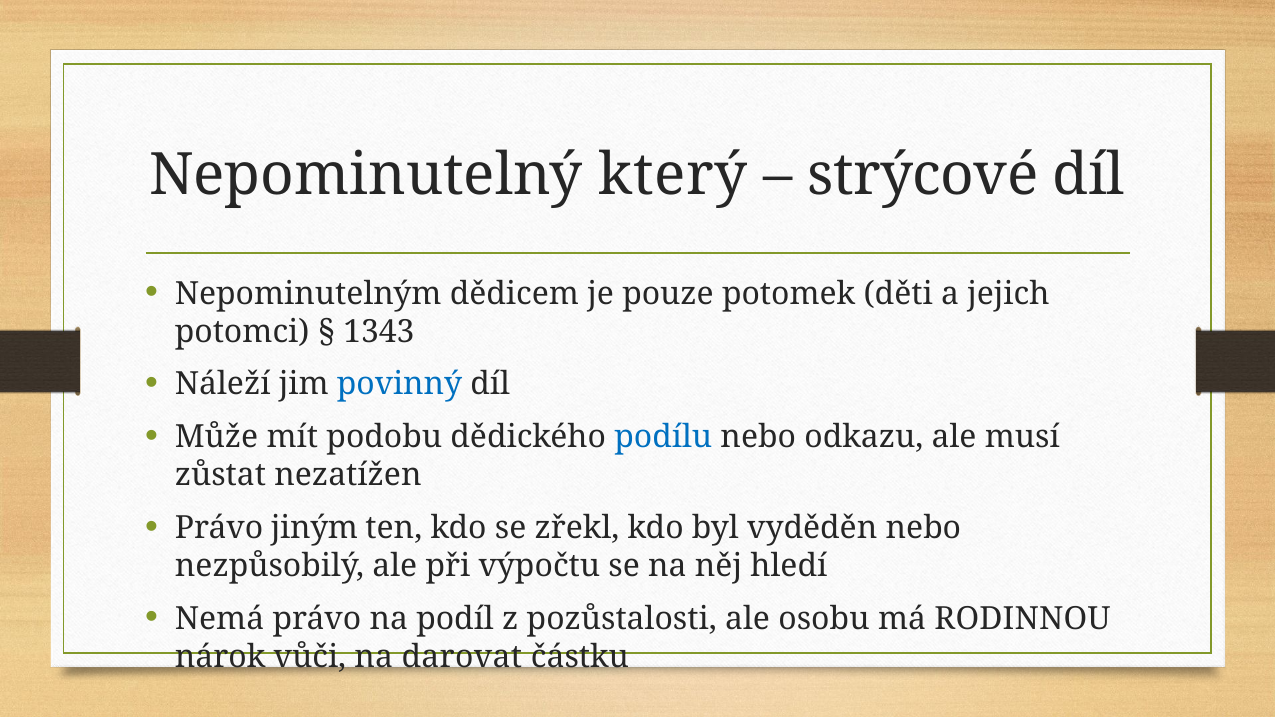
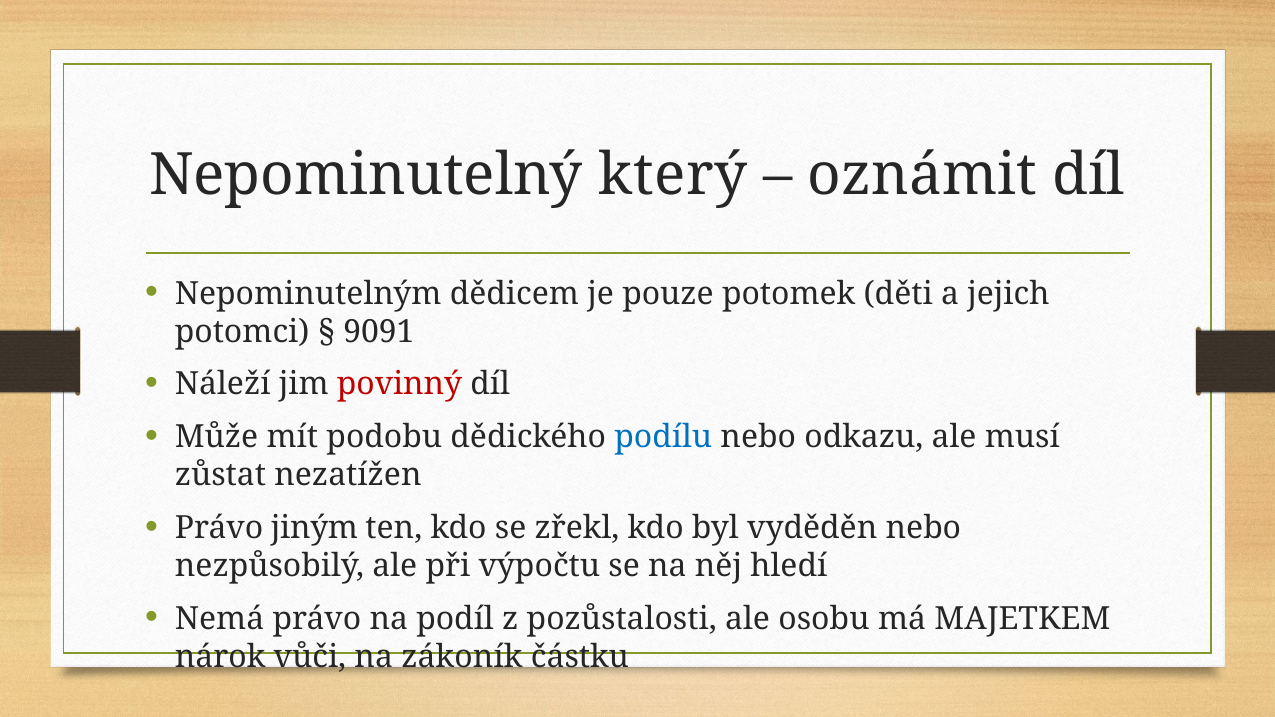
strýcové: strýcové -> oznámit
1343: 1343 -> 9091
povinný colour: blue -> red
RODINNOU: RODINNOU -> MAJETKEM
darovat: darovat -> zákoník
